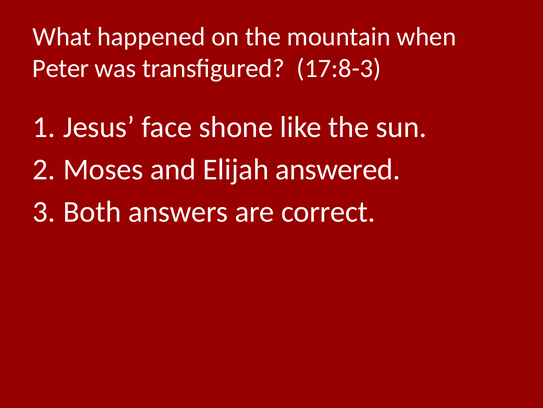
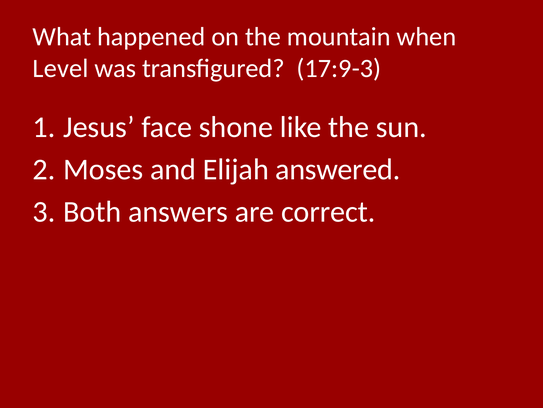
Peter: Peter -> Level
17:8-3: 17:8-3 -> 17:9-3
